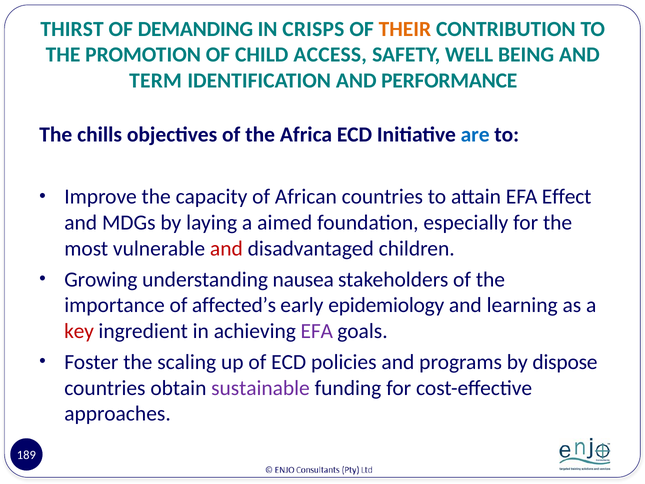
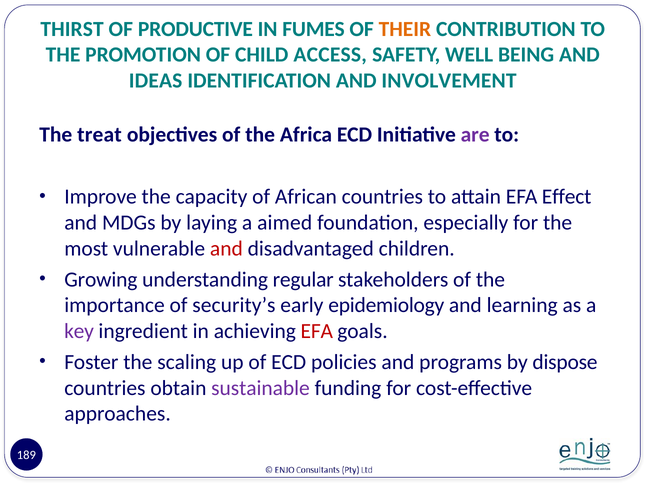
DEMANDING: DEMANDING -> PRODUCTIVE
CRISPS: CRISPS -> FUMES
TERM: TERM -> IDEAS
PERFORMANCE: PERFORMANCE -> INVOLVEMENT
chills: chills -> treat
are colour: blue -> purple
nausea: nausea -> regular
affected’s: affected’s -> security’s
key colour: red -> purple
EFA at (317, 331) colour: purple -> red
